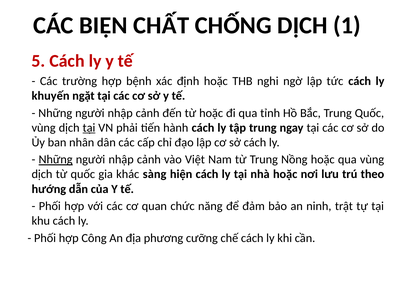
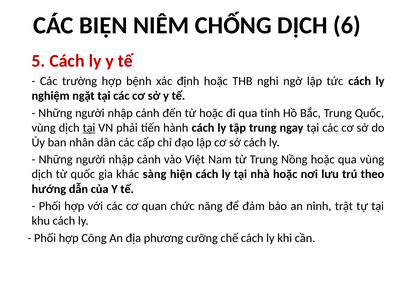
CHẤT: CHẤT -> NIÊM
1: 1 -> 6
khuyến: khuyến -> nghiệm
Những at (56, 159) underline: present -> none
